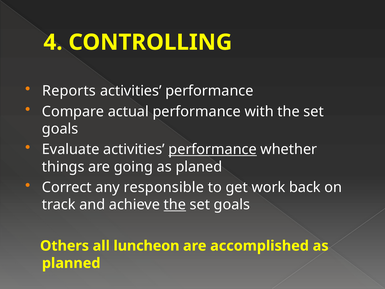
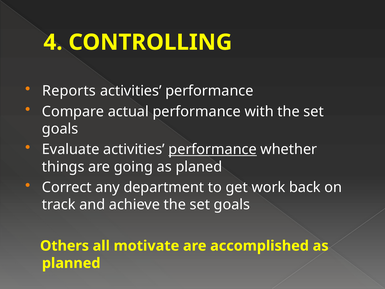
responsible: responsible -> department
the at (175, 205) underline: present -> none
luncheon: luncheon -> motivate
